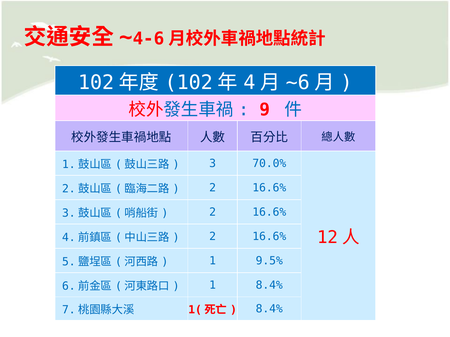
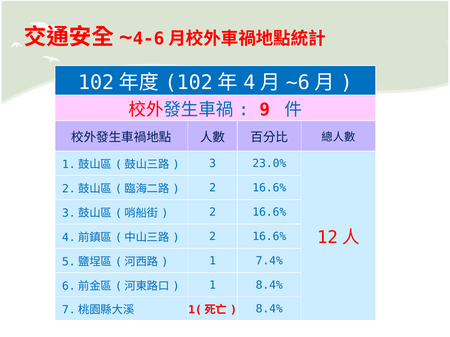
70.0%: 70.0% -> 23.0%
9.5%: 9.5% -> 7.4%
